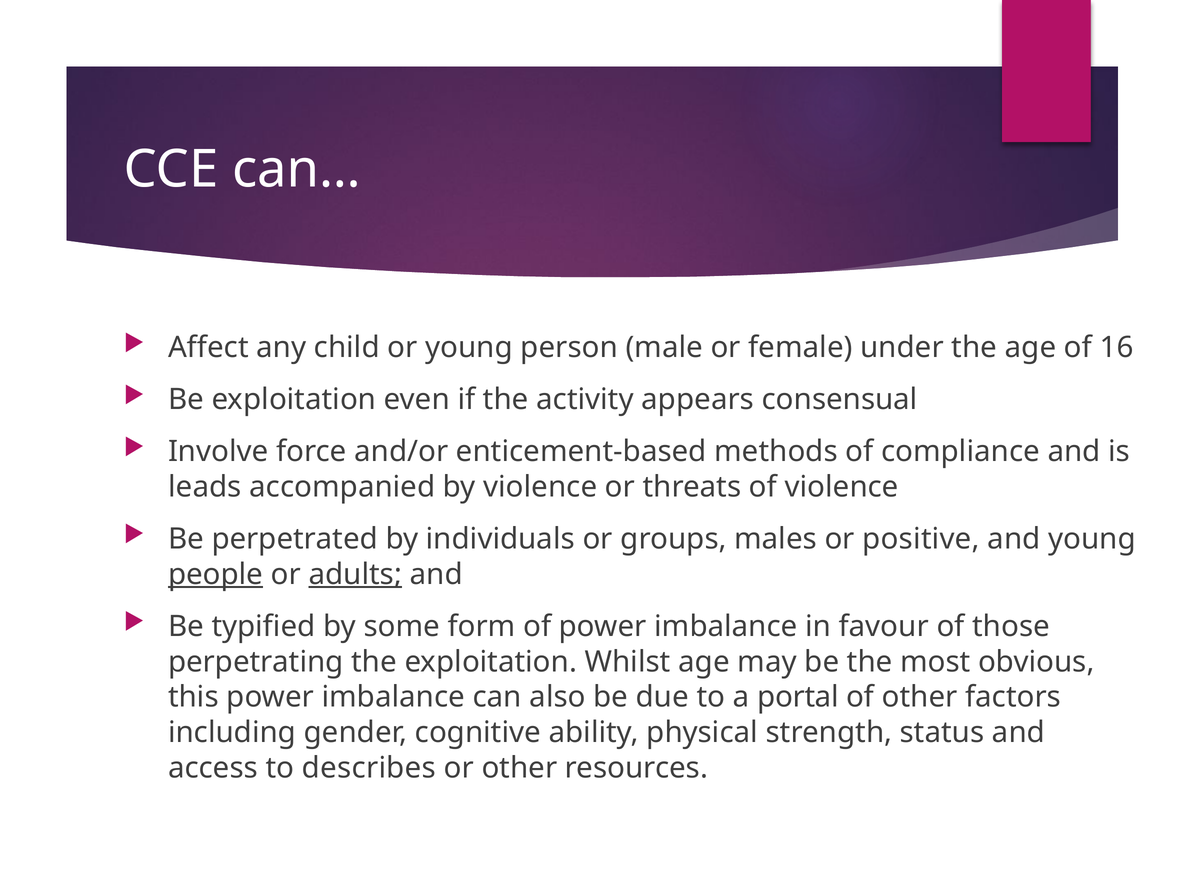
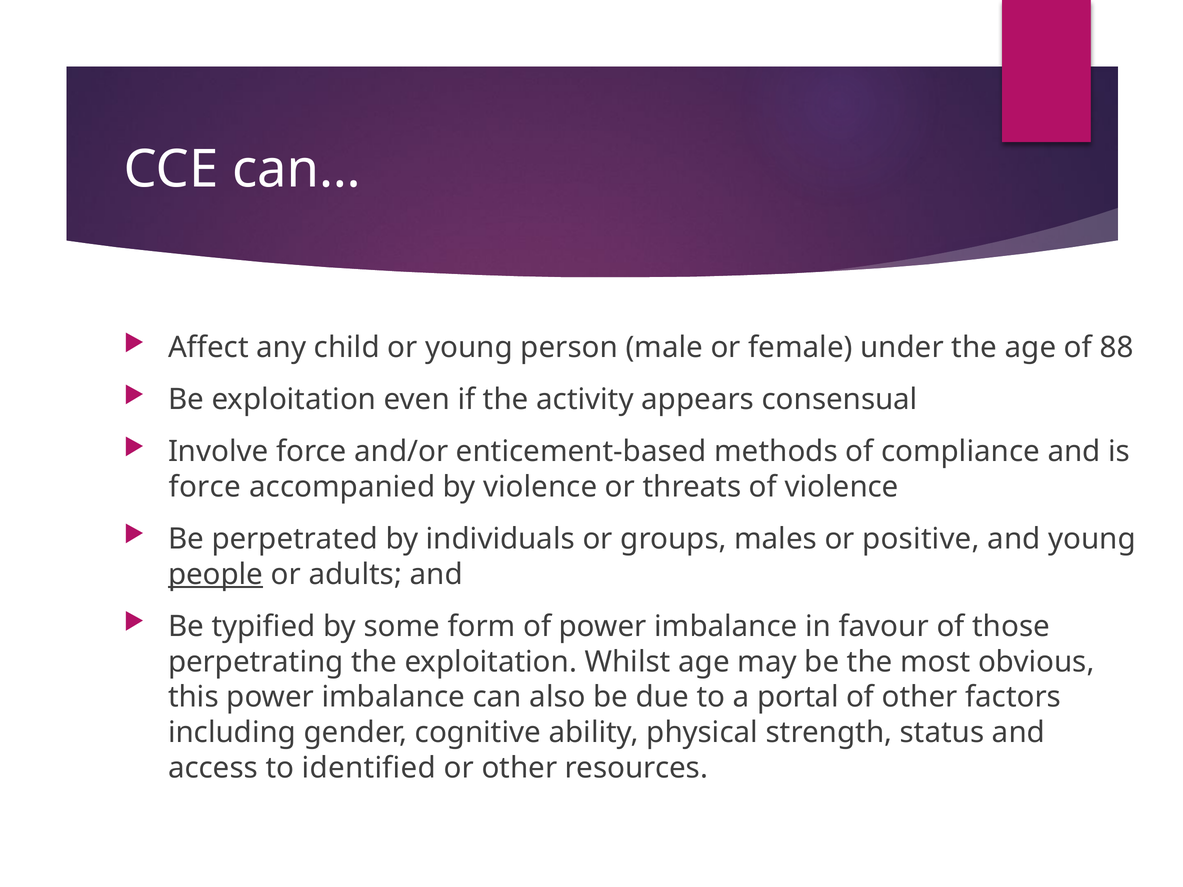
16: 16 -> 88
leads at (205, 487): leads -> force
adults underline: present -> none
describes: describes -> identified
